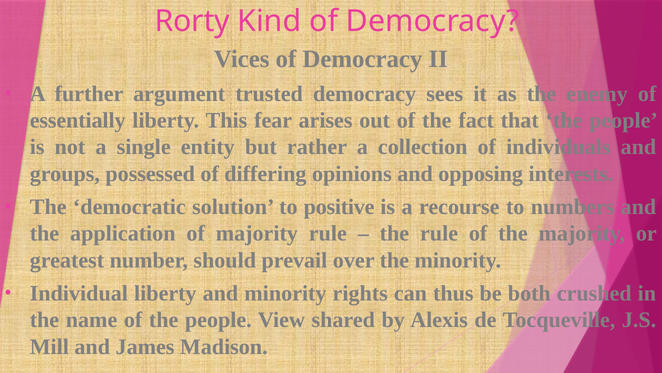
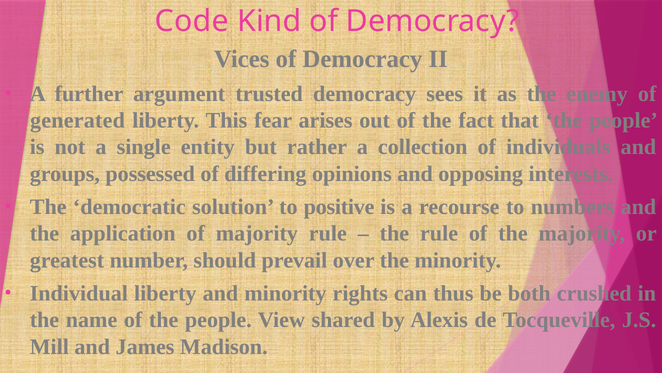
Rorty: Rorty -> Code
essentially: essentially -> generated
